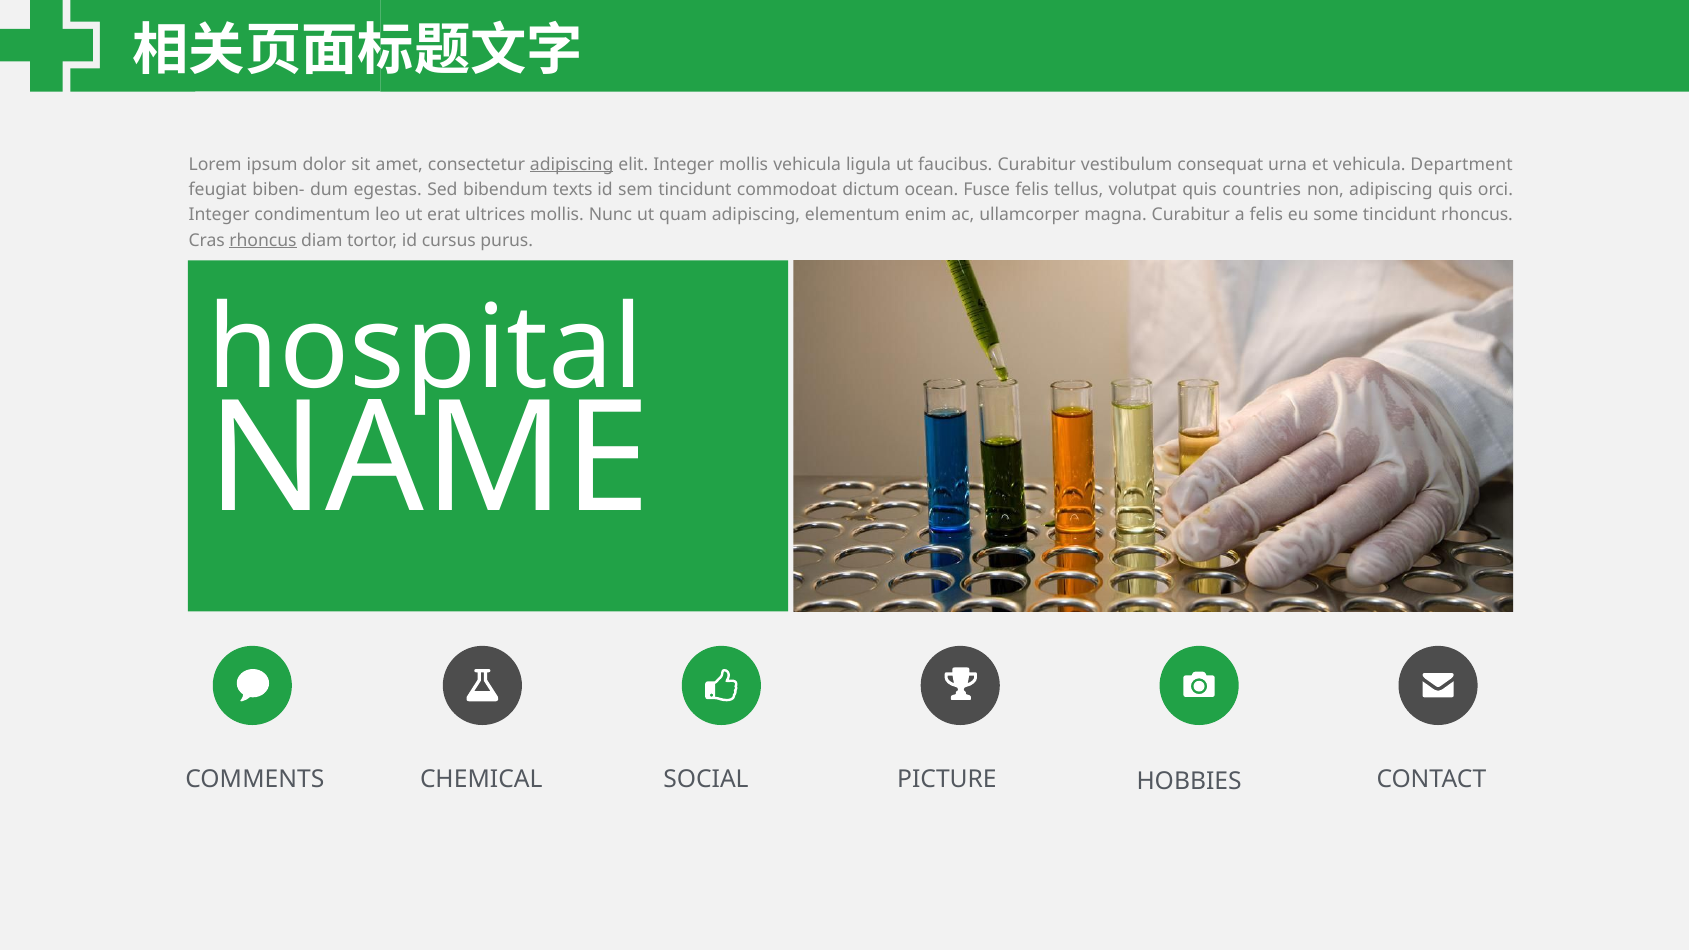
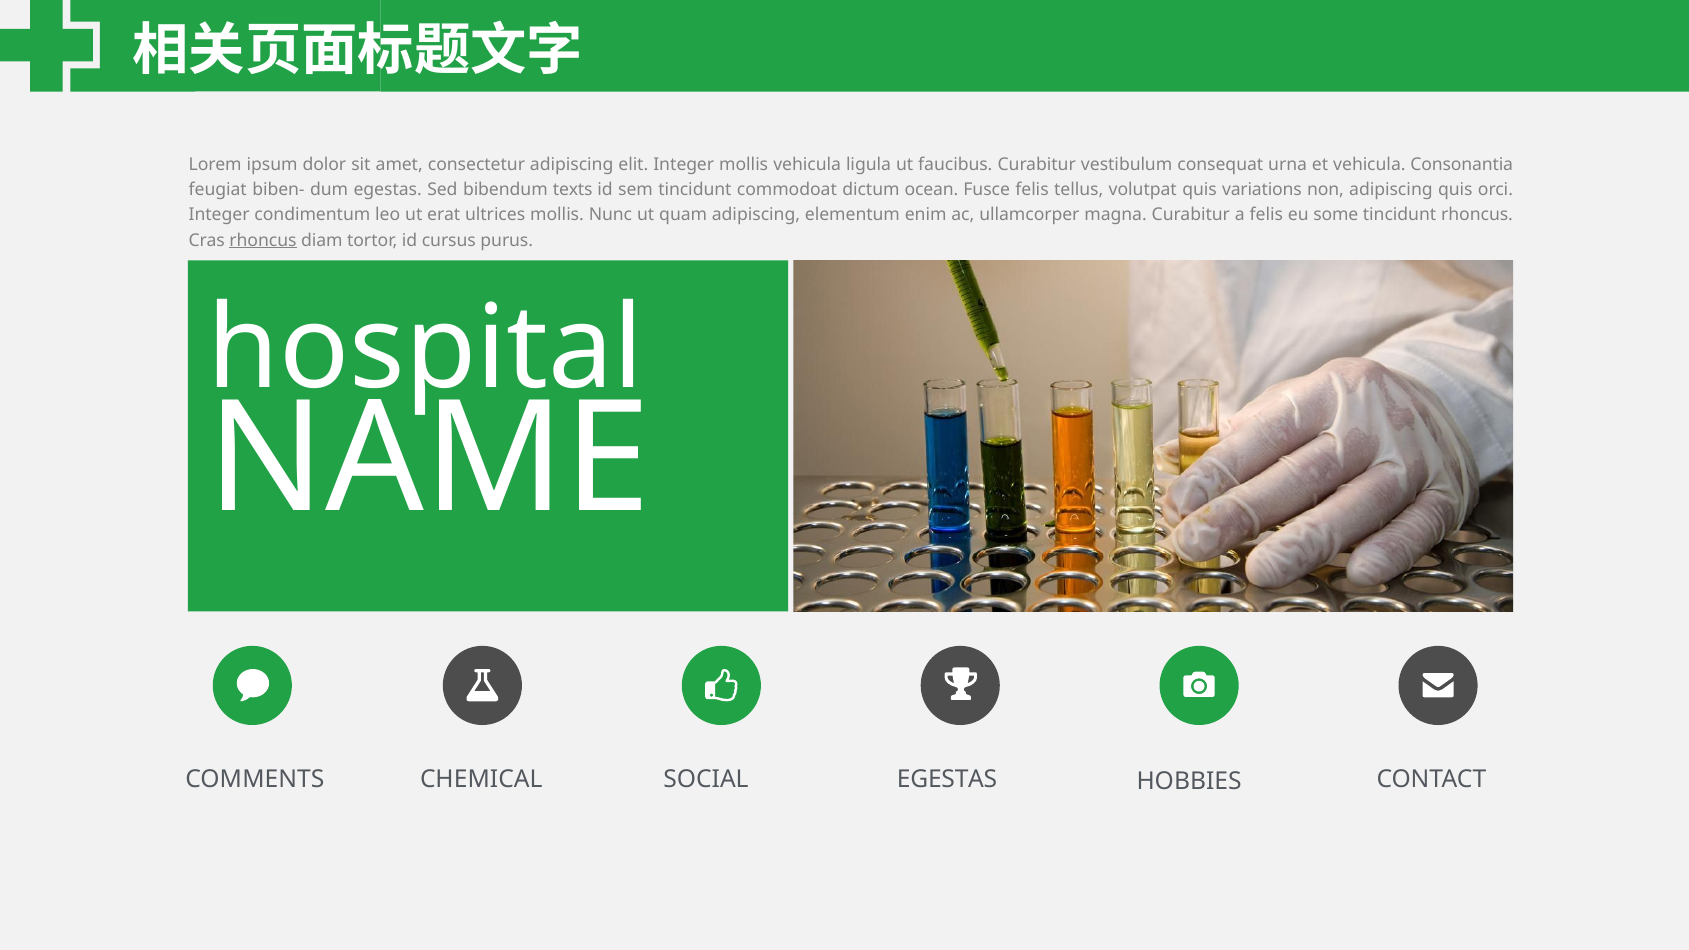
adipiscing at (572, 164) underline: present -> none
Department: Department -> Consonantia
countries: countries -> variations
SOCIAL PICTURE: PICTURE -> EGESTAS
